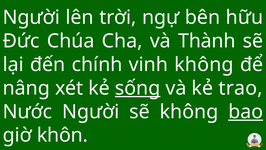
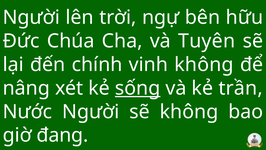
Thành: Thành -> Tuyên
trao: trao -> trần
bao underline: present -> none
khôn: khôn -> đang
